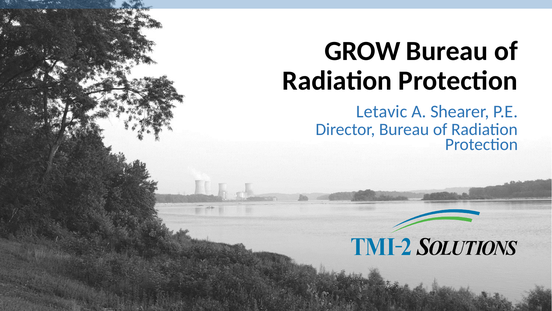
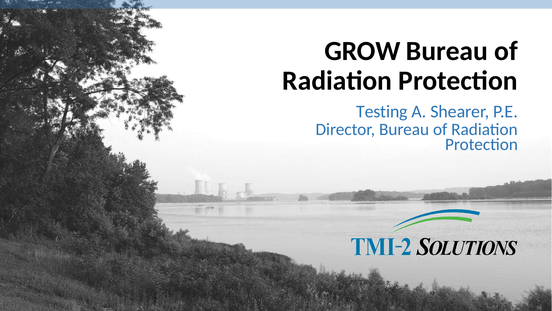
Letavic: Letavic -> Testing
